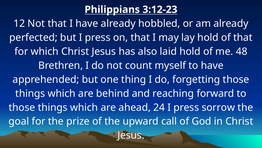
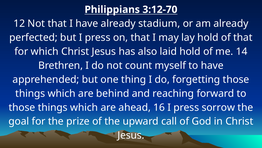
3:12-23: 3:12-23 -> 3:12-70
hobbled: hobbled -> stadium
48: 48 -> 14
24: 24 -> 16
